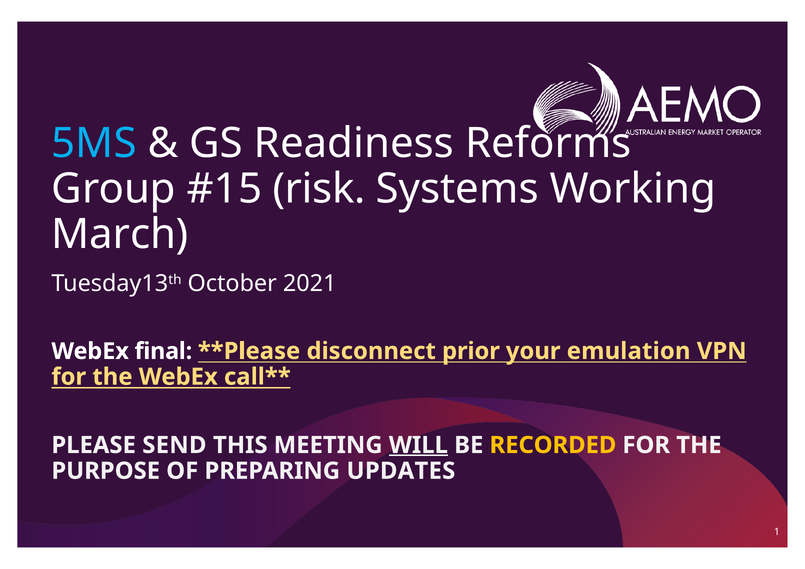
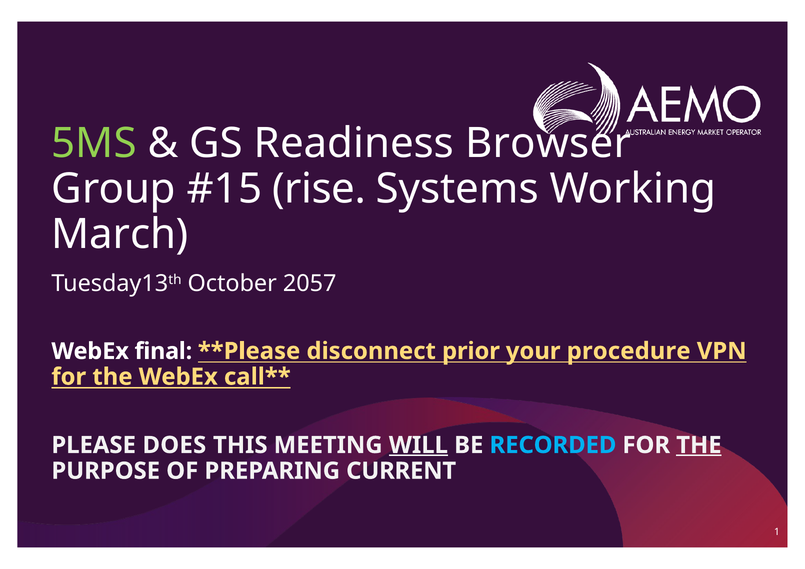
5MS colour: light blue -> light green
Reforms: Reforms -> Browser
risk: risk -> rise
2021: 2021 -> 2057
emulation: emulation -> procedure
SEND: SEND -> DOES
RECORDED colour: yellow -> light blue
THE at (699, 445) underline: none -> present
UPDATES: UPDATES -> CURRENT
